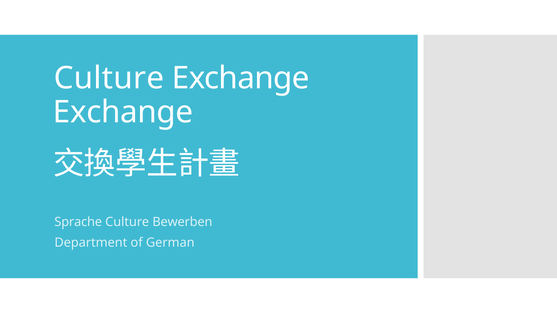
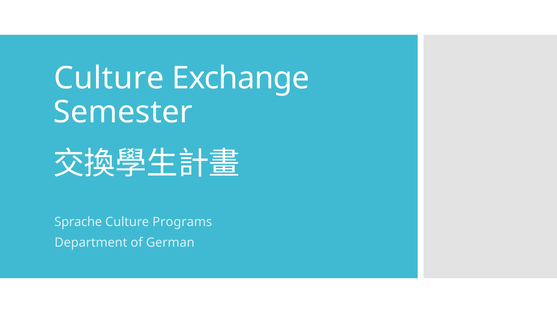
Exchange at (123, 112): Exchange -> Semester
Bewerben: Bewerben -> Programs
